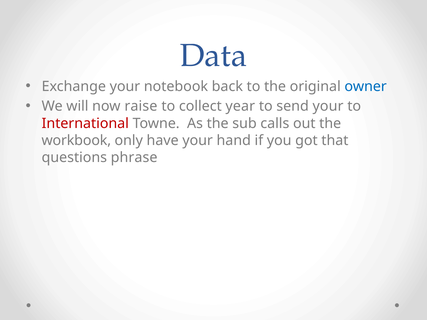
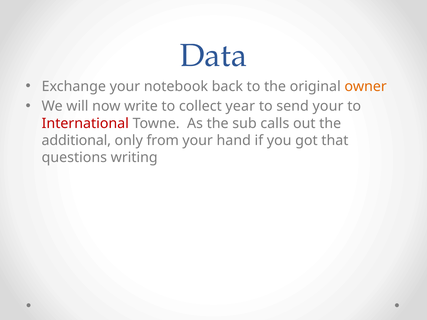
owner colour: blue -> orange
raise: raise -> write
workbook: workbook -> additional
have: have -> from
phrase: phrase -> writing
